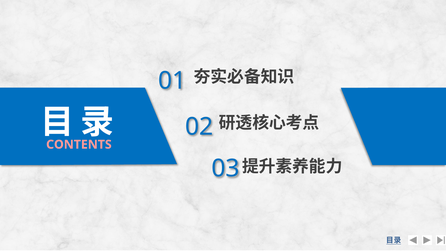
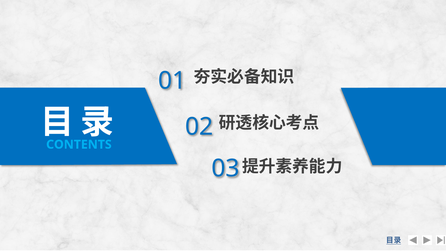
CONTENTS colour: pink -> light blue
